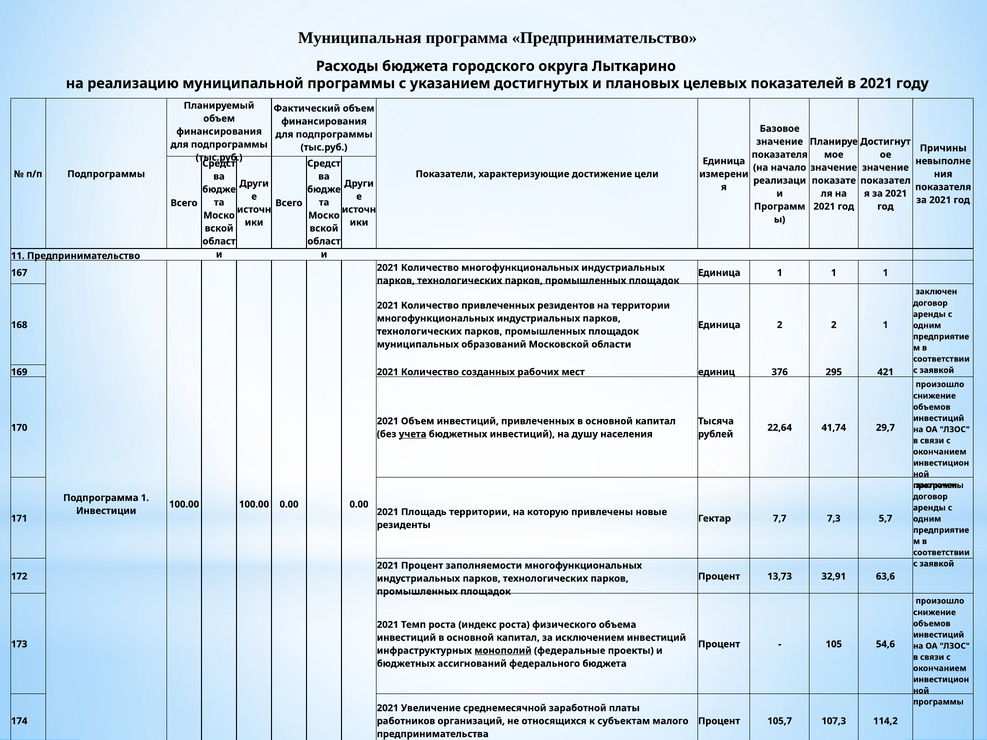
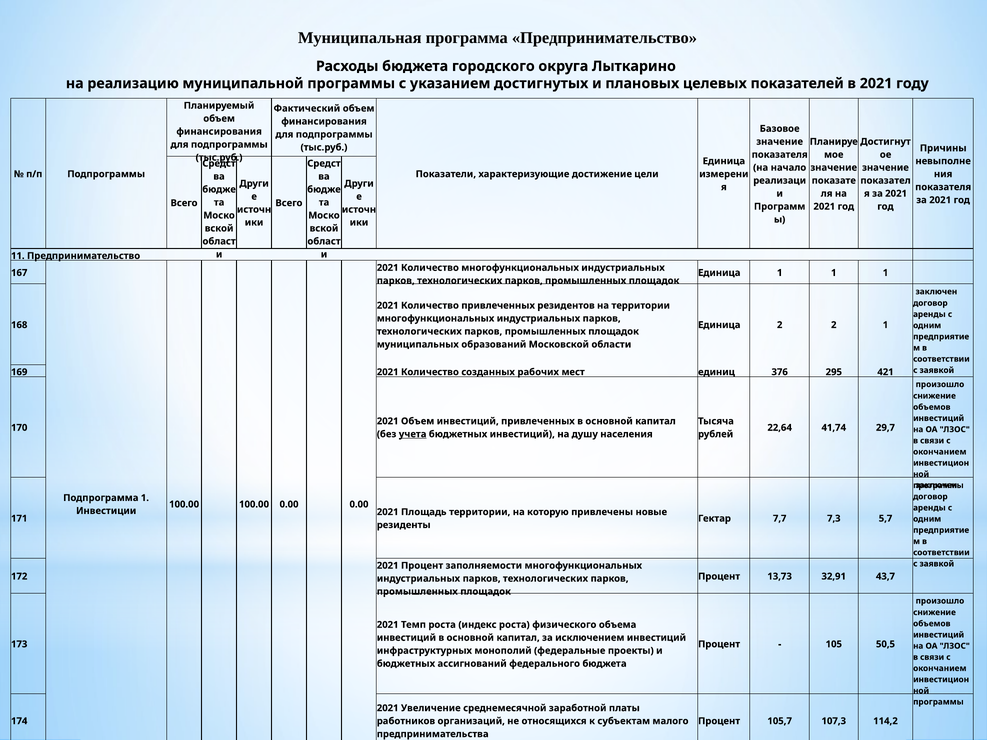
63,6: 63,6 -> 43,7
54,6: 54,6 -> 50,5
монополий underline: present -> none
